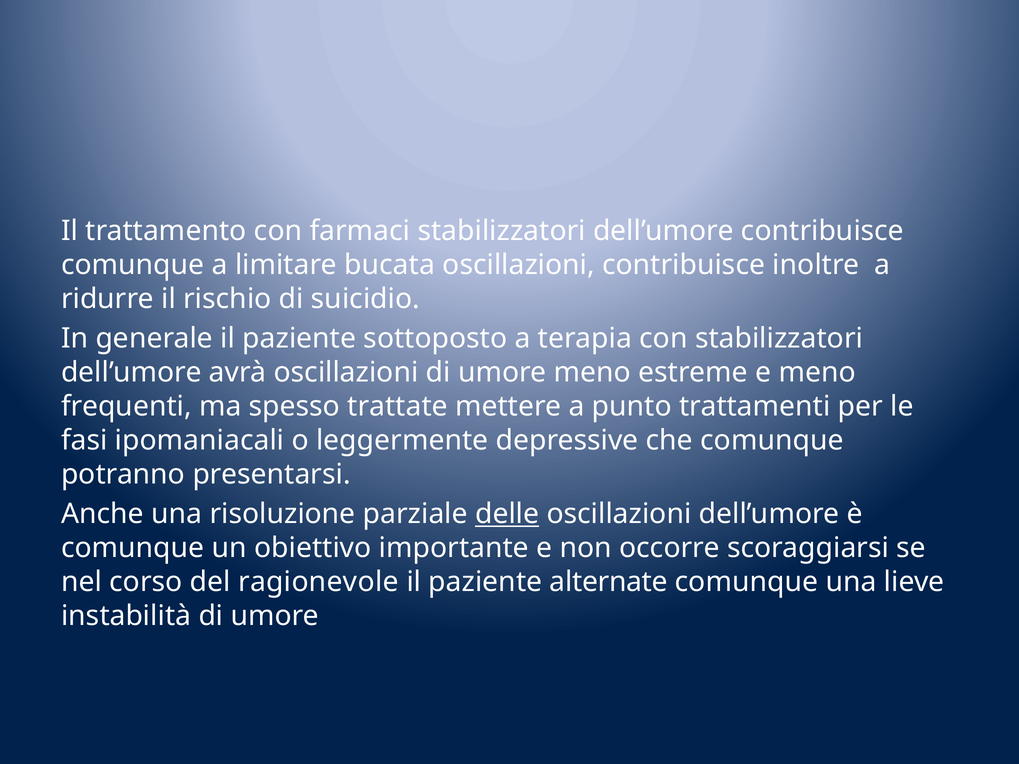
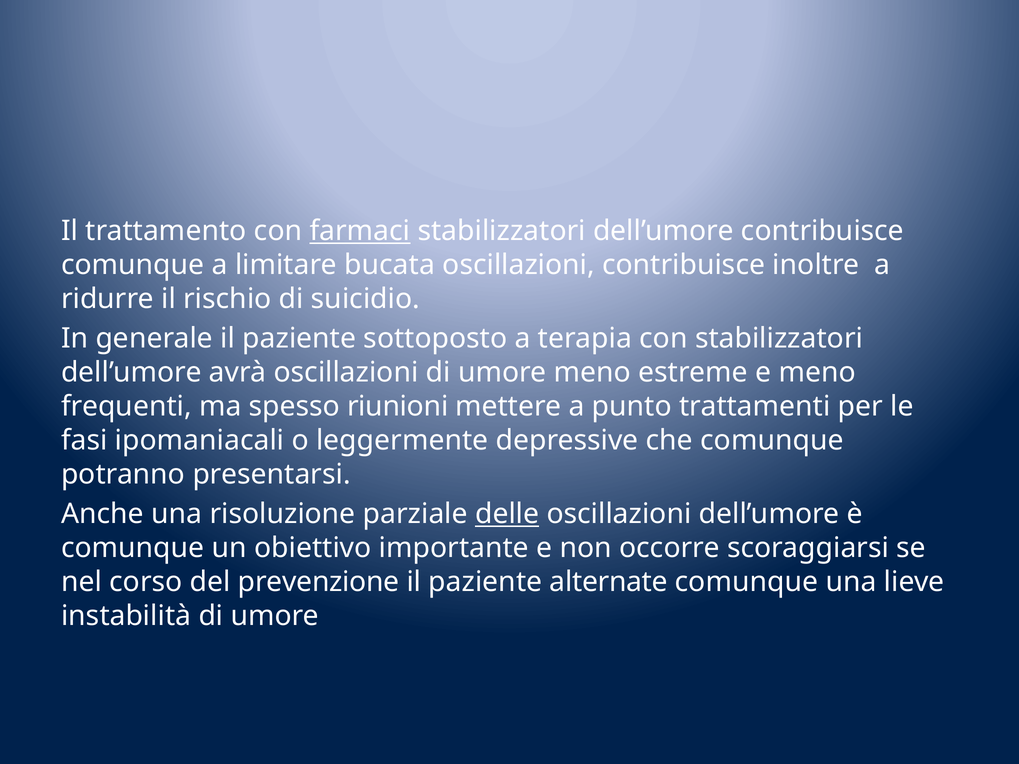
farmaci underline: none -> present
trattate: trattate -> riunioni
ragionevole: ragionevole -> prevenzione
